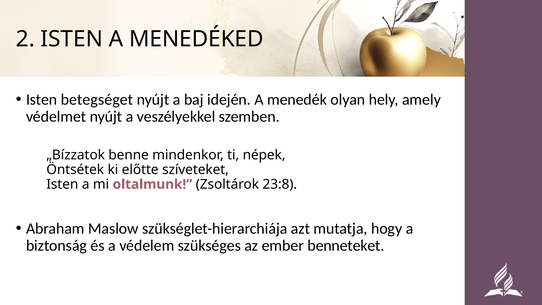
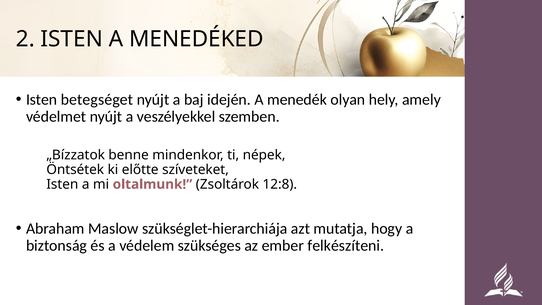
23:8: 23:8 -> 12:8
benneteket: benneteket -> felkészíteni
